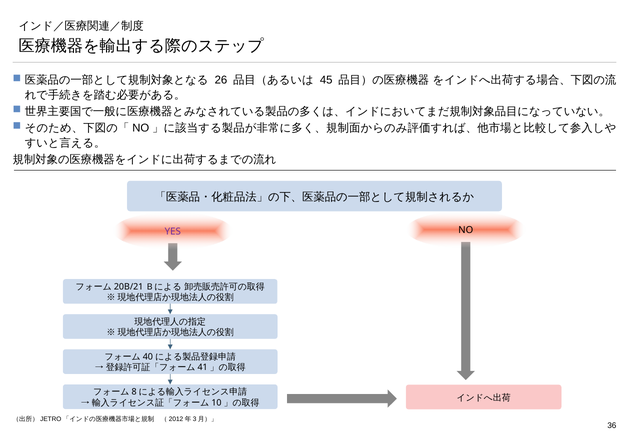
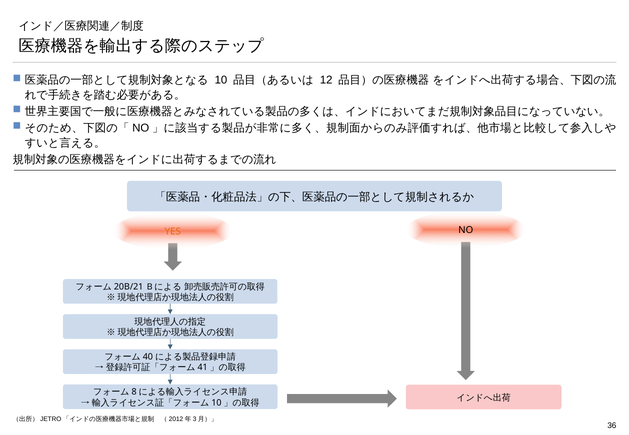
26: 26 -> 10
45: 45 -> 12
YES colour: purple -> orange
